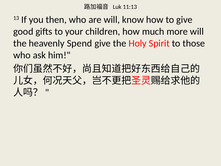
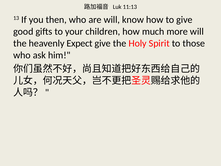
Spend: Spend -> Expect
